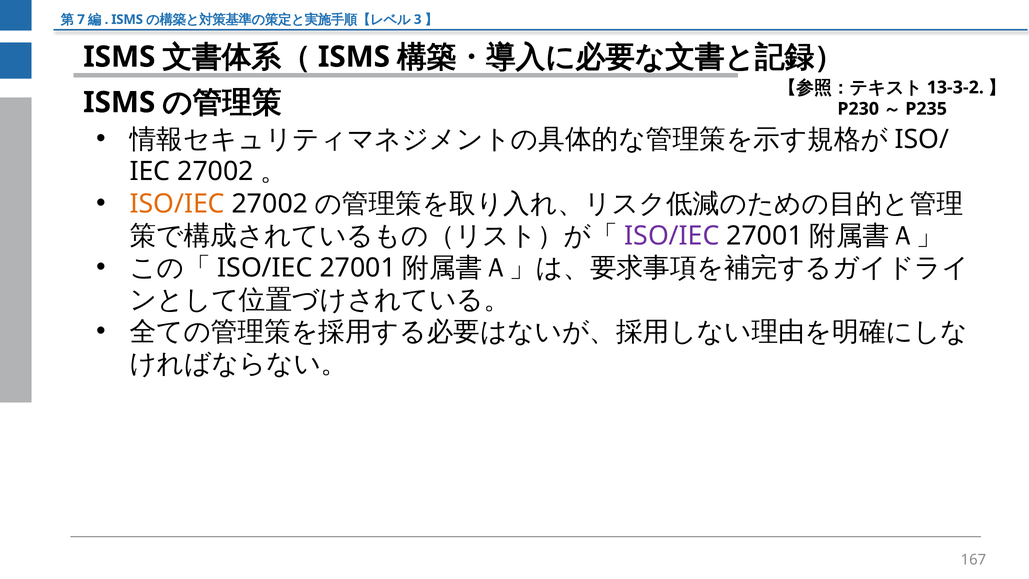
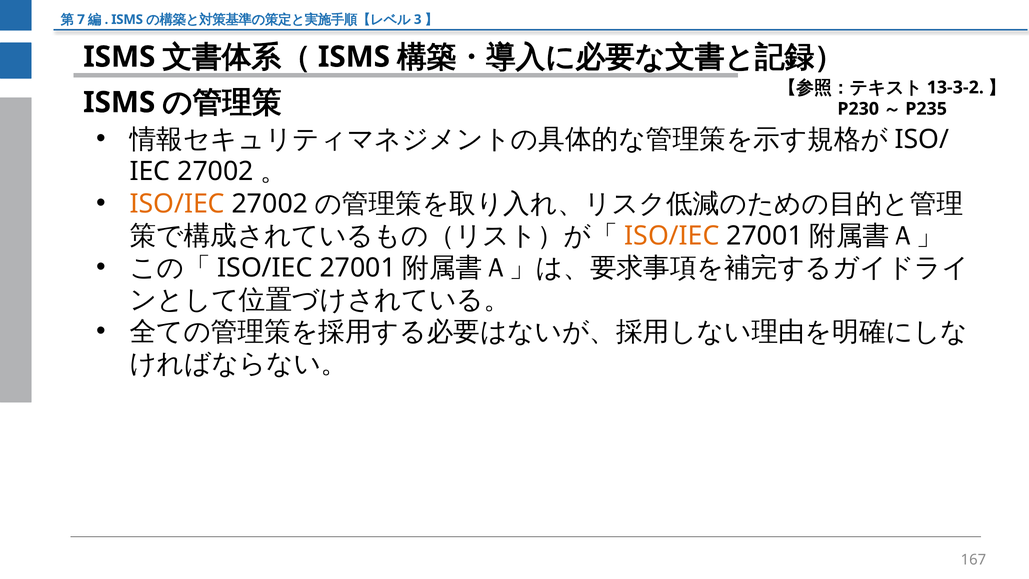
ISO/IEC at (672, 236) colour: purple -> orange
